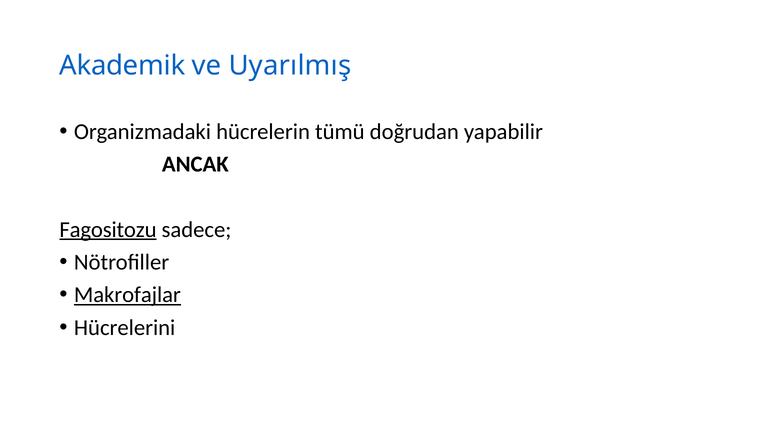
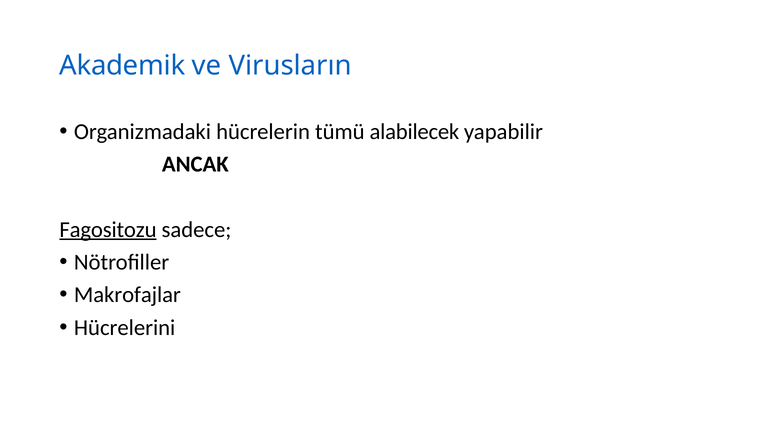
Uyarılmış: Uyarılmış -> Virusların
doğrudan: doğrudan -> alabilecek
Makrofajlar underline: present -> none
